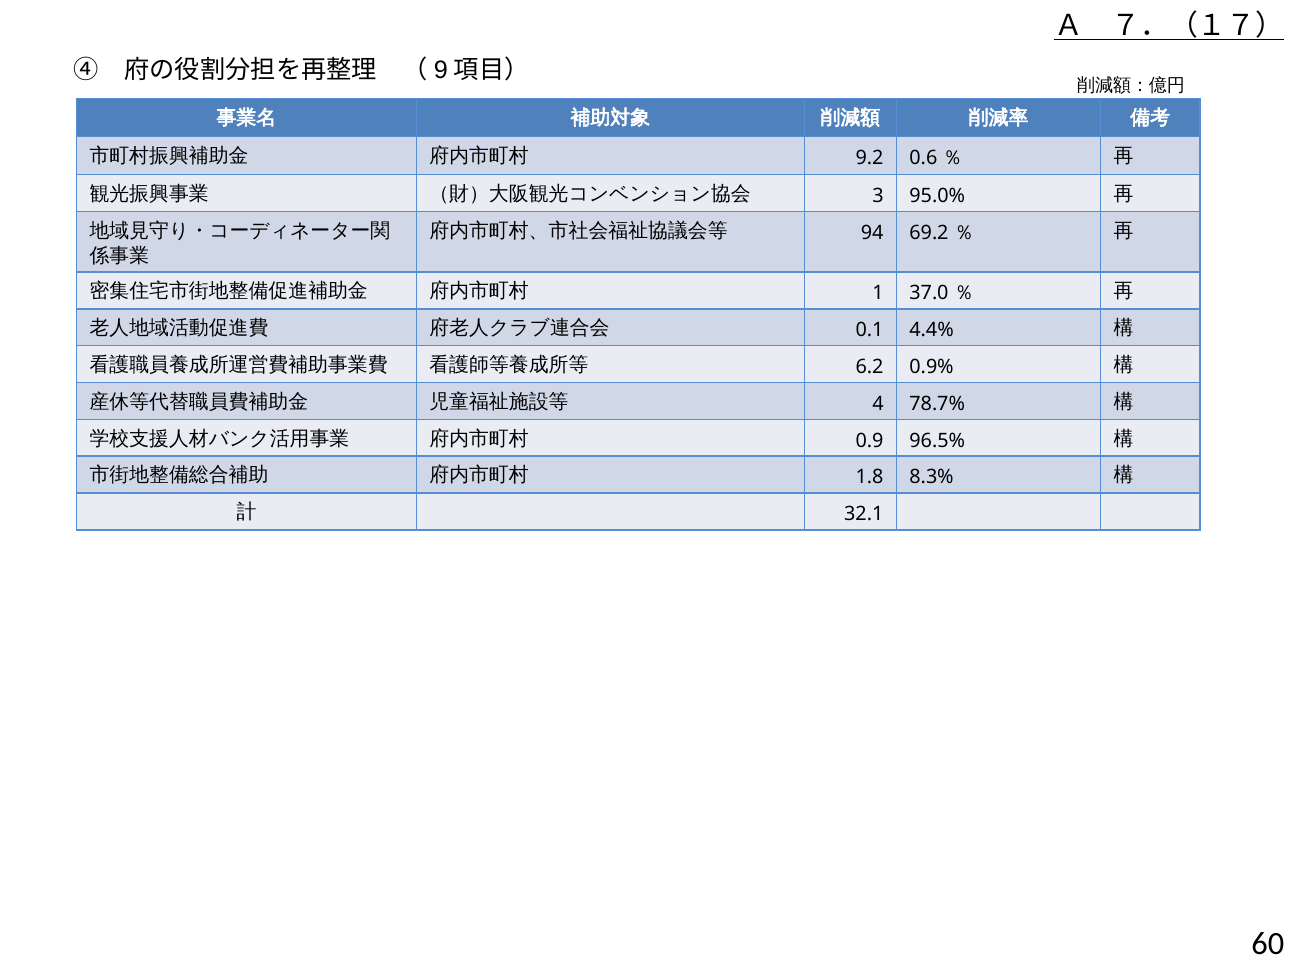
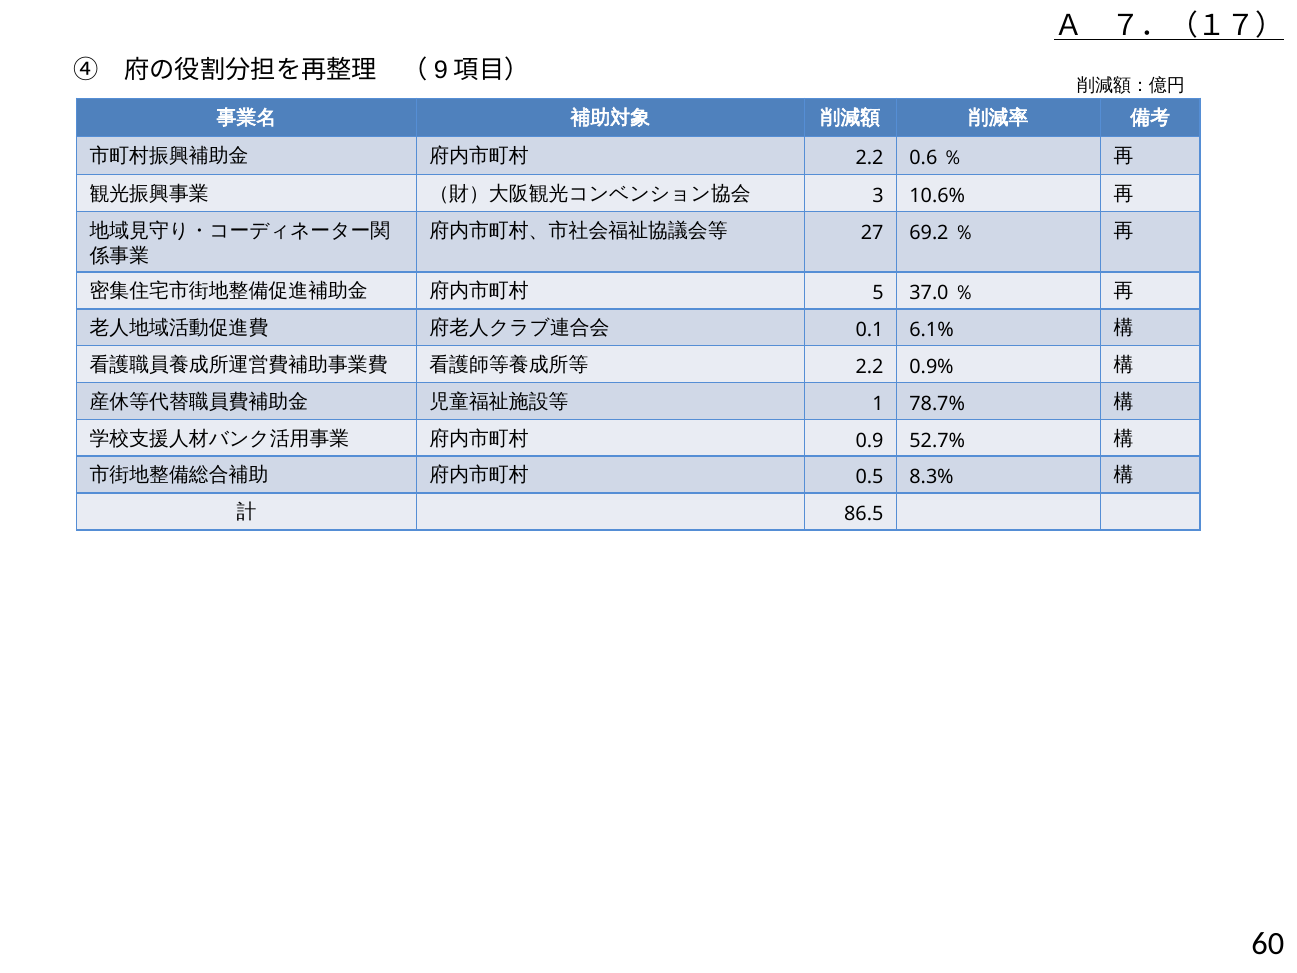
9.2 at (870, 158): 9.2 -> 2.2
95.0%: 95.0% -> 10.6%
94: 94 -> 27
1: 1 -> 5
4.4%: 4.4% -> 6.1%
6.2 at (870, 367): 6.2 -> 2.2
4: 4 -> 1
96.5%: 96.5% -> 52.7%
1.8: 1.8 -> 0.5
32.1: 32.1 -> 86.5
